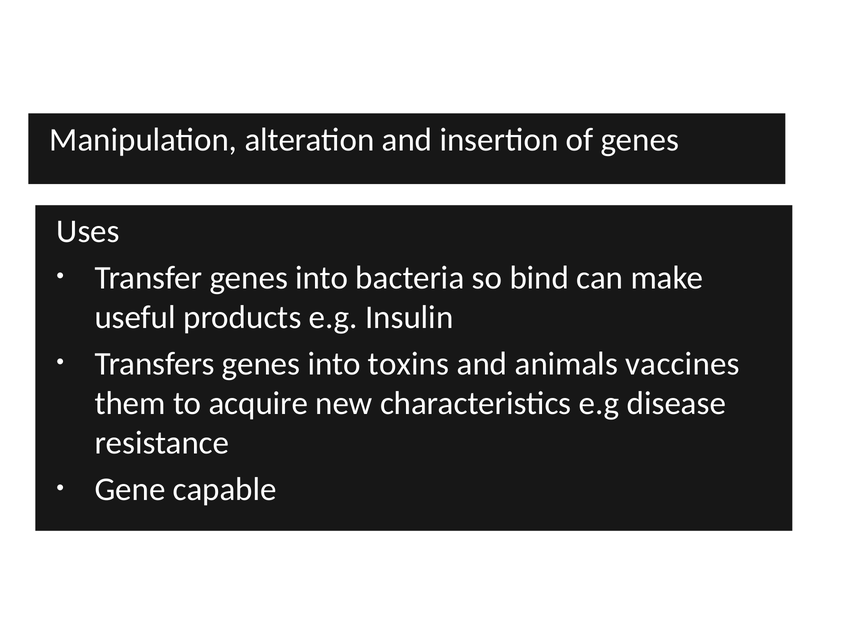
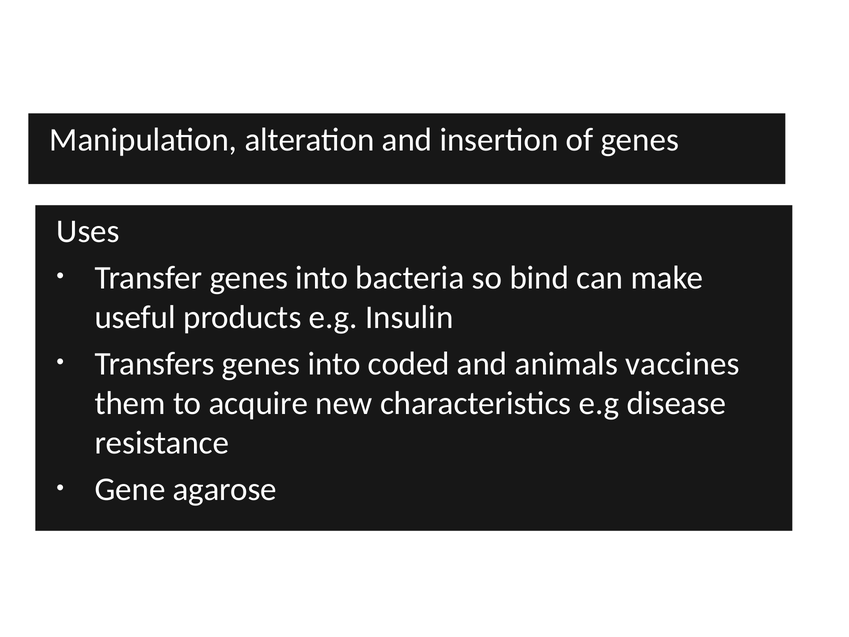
toxins: toxins -> coded
capable: capable -> agarose
